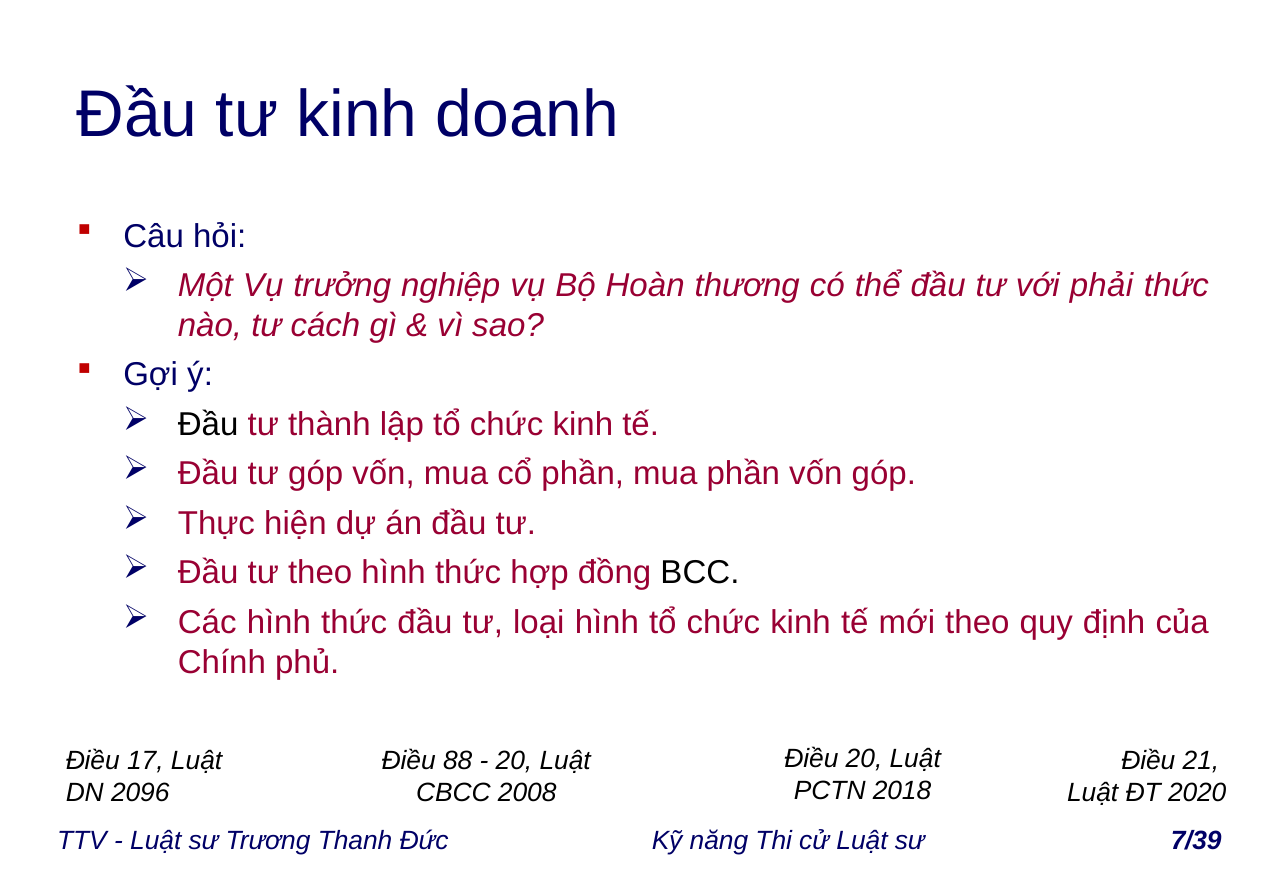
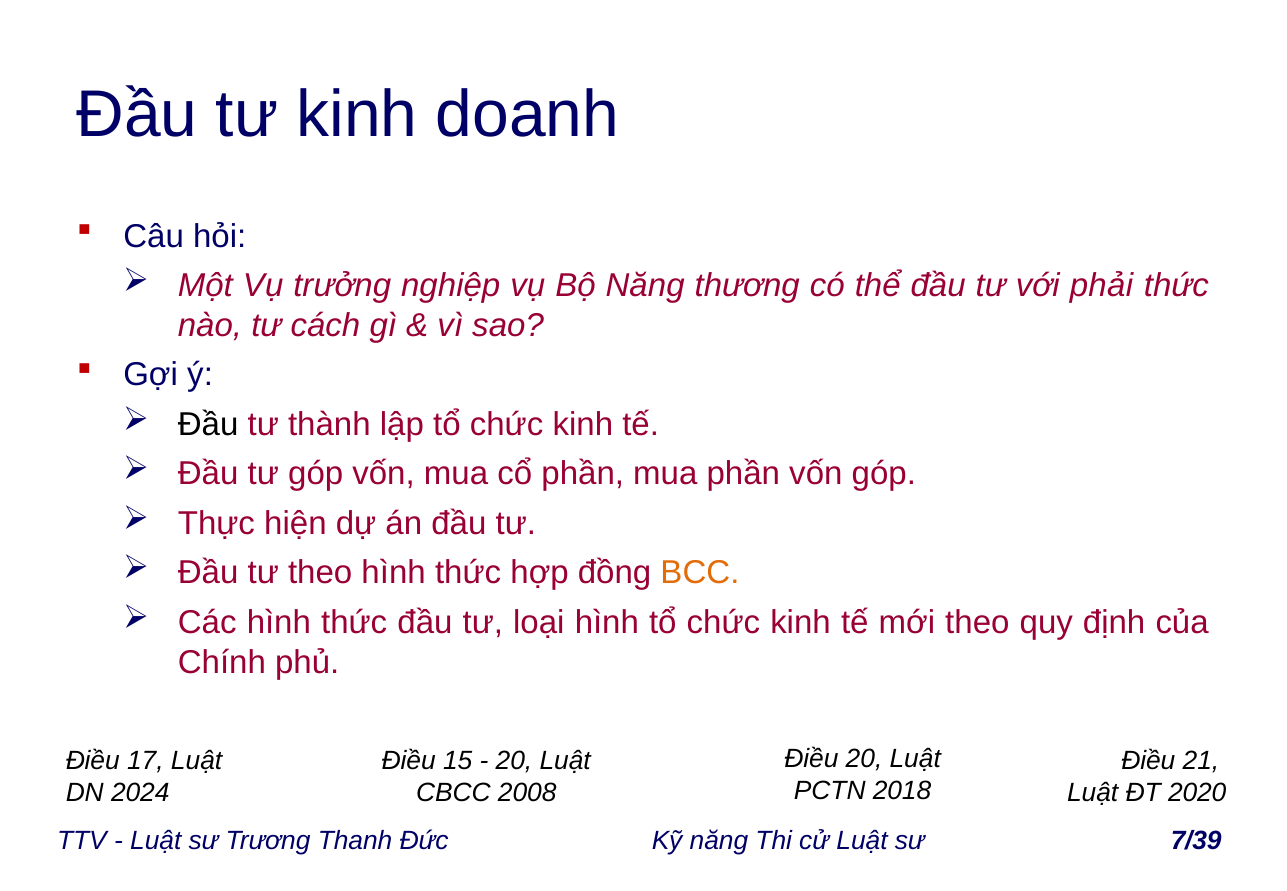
Bộ Hoàn: Hoàn -> Năng
BCC colour: black -> orange
88: 88 -> 15
2096: 2096 -> 2024
